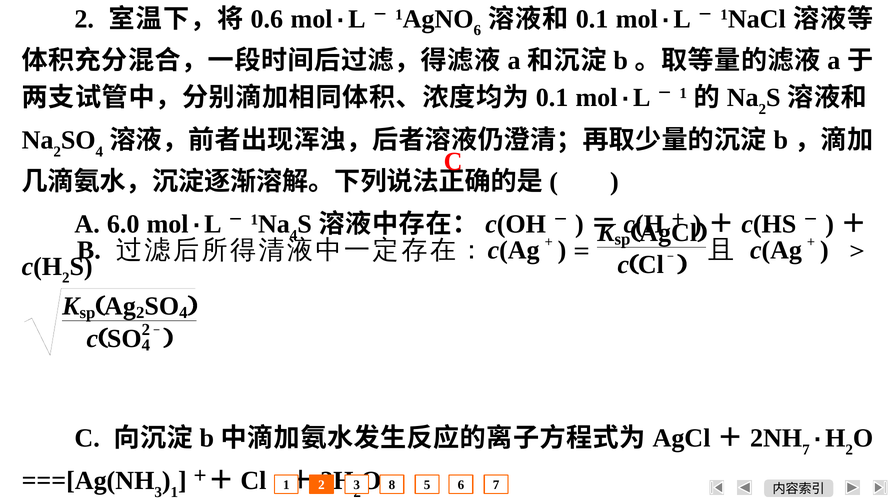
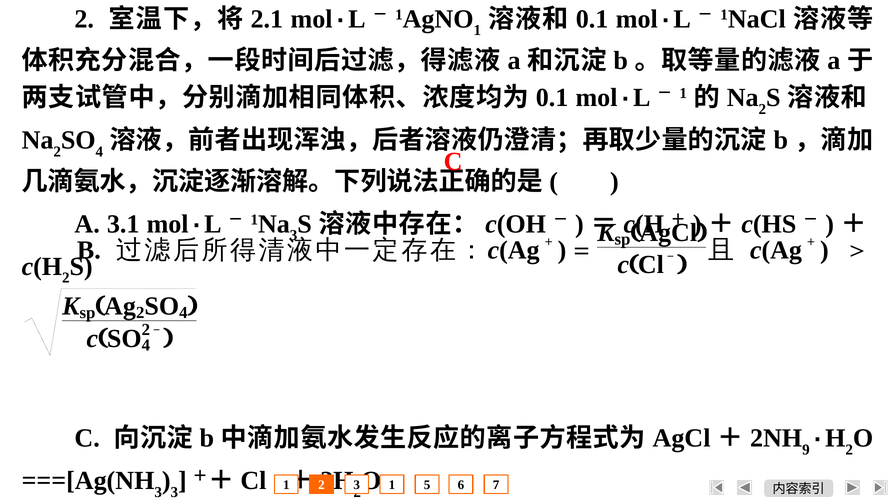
0.6: 0.6 -> 2.1
6 at (477, 30): 6 -> 1
6.0: 6.0 -> 3.1
4 at (294, 235): 4 -> 3
7 at (806, 449): 7 -> 9
1 at (174, 492): 1 -> 3
8 at (392, 485): 8 -> 1
